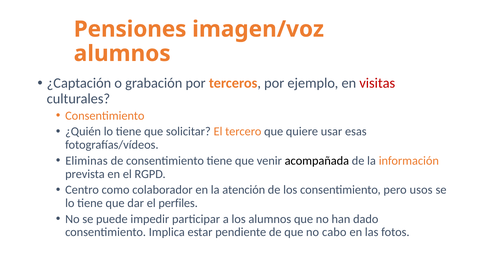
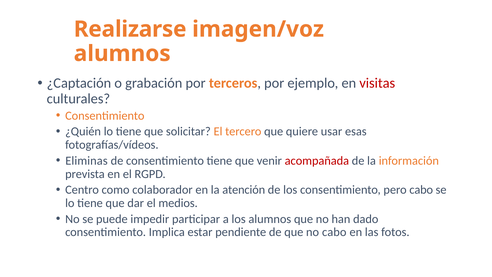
Pensiones: Pensiones -> Realizarse
acompañada colour: black -> red
pero usos: usos -> cabo
perfiles: perfiles -> medios
